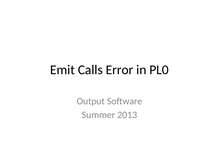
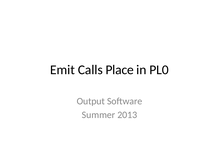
Error: Error -> Place
